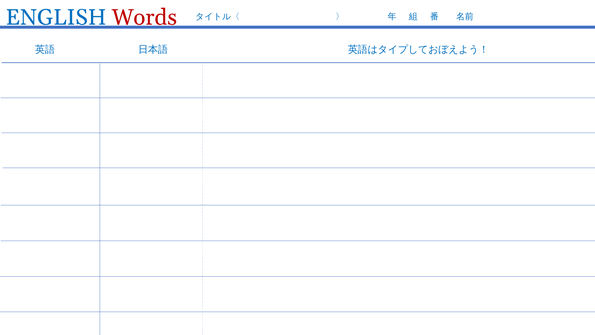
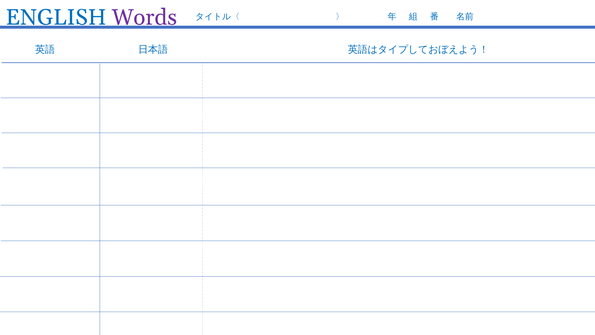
Words colour: red -> purple
